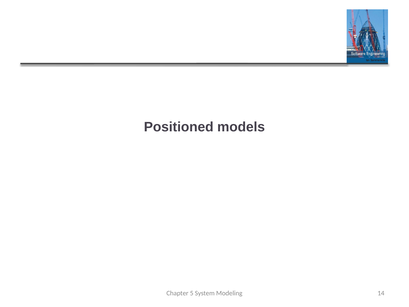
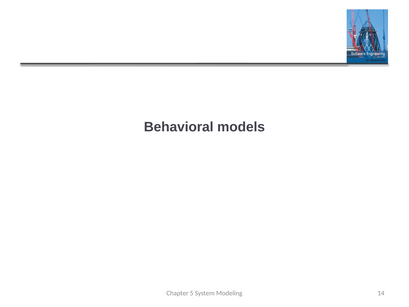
Positioned: Positioned -> Behavioral
